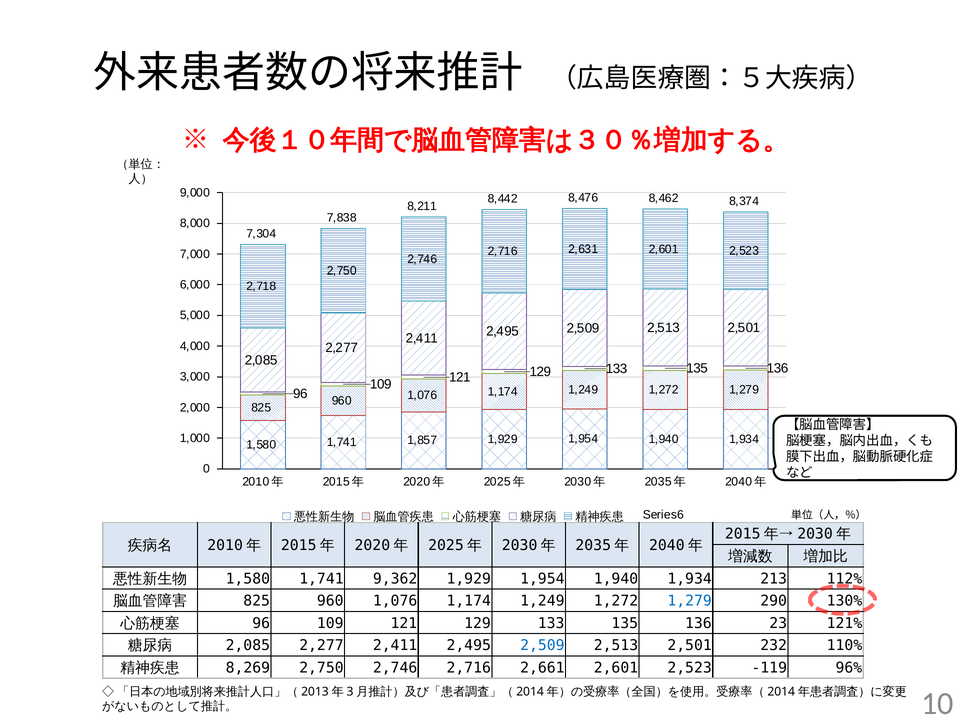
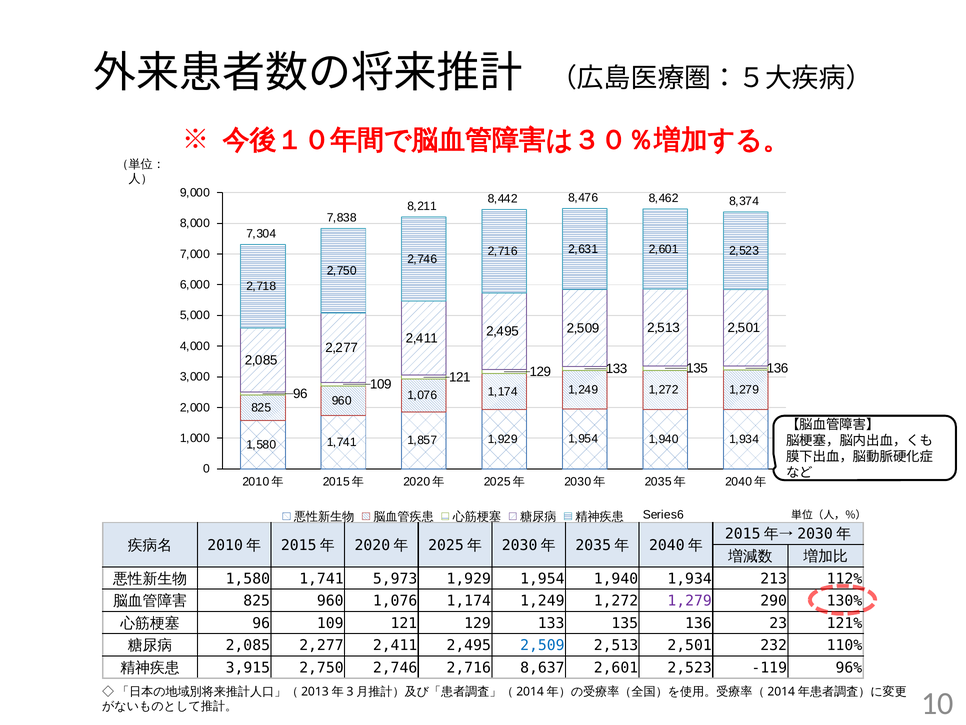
9,362: 9,362 -> 5,973
1,279 at (690, 601) colour: blue -> purple
8,269: 8,269 -> 3,915
2,661: 2,661 -> 8,637
